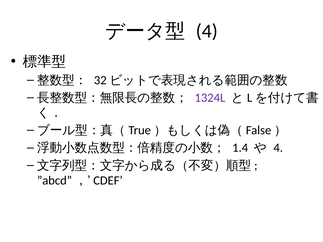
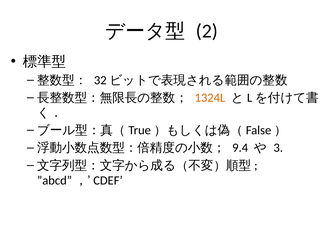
4 at (207, 31): 4 -> 2
1324L colour: purple -> orange
1.4: 1.4 -> 9.4
4 at (278, 148): 4 -> 3
